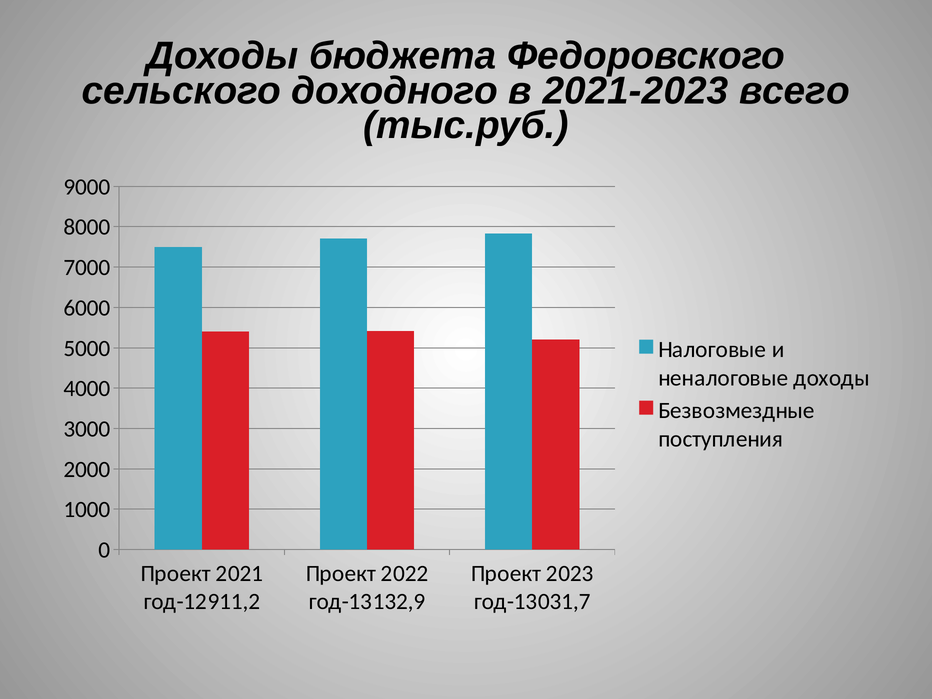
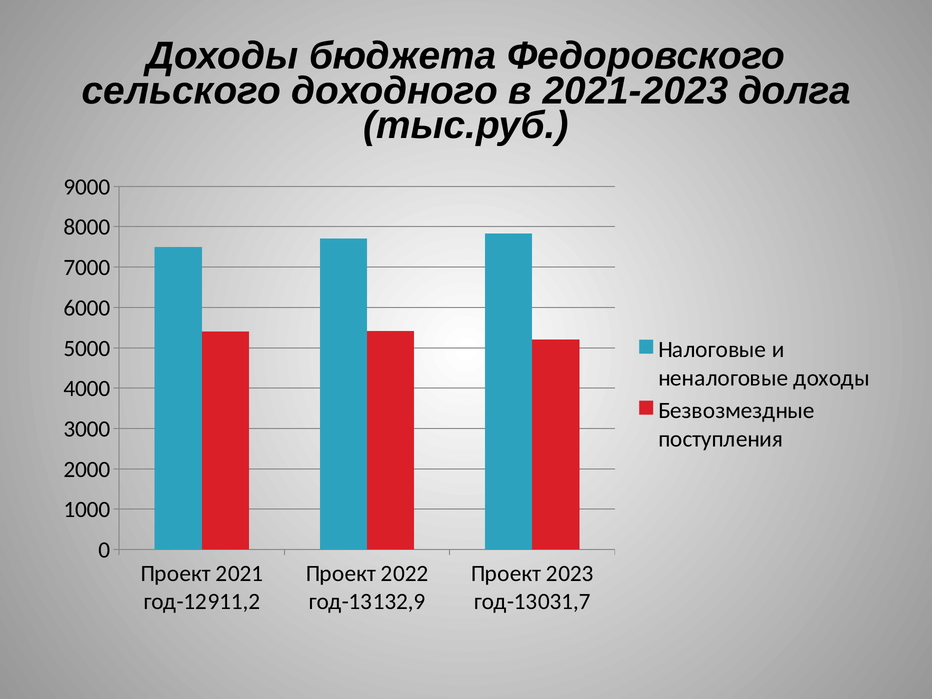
всего: всего -> долга
